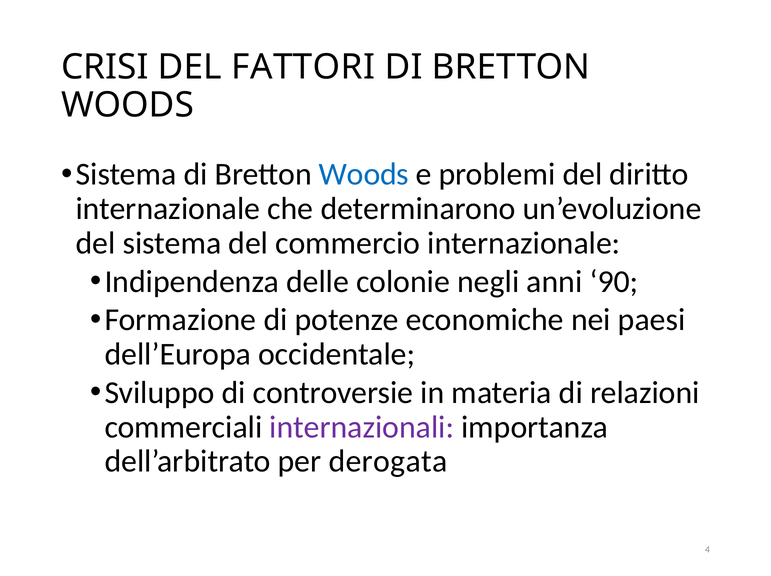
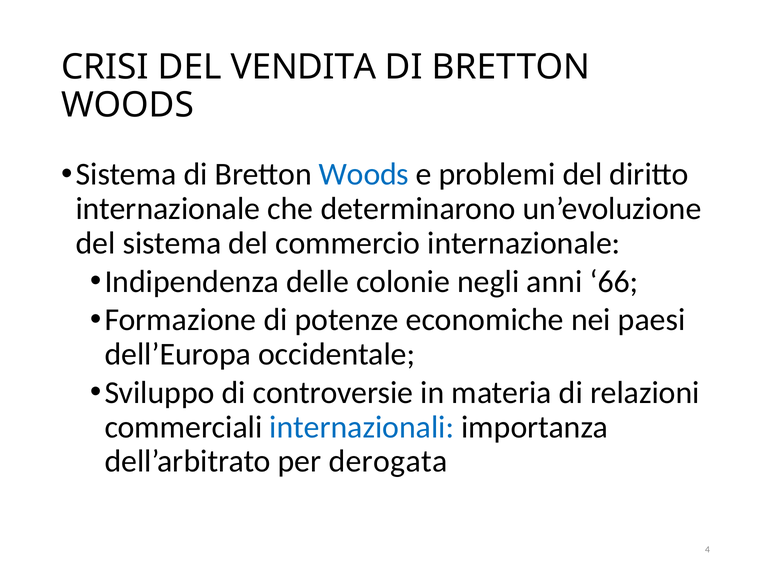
FATTORI: FATTORI -> VENDITA
90: 90 -> 66
internazionali colour: purple -> blue
